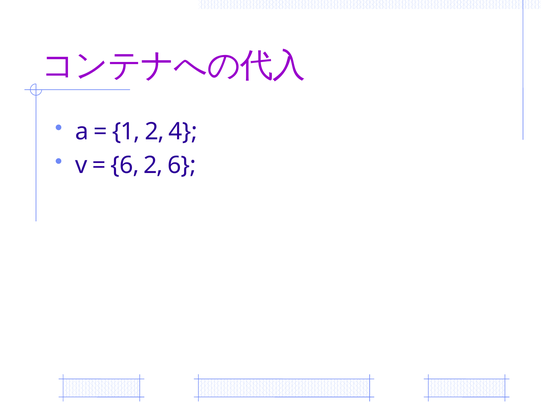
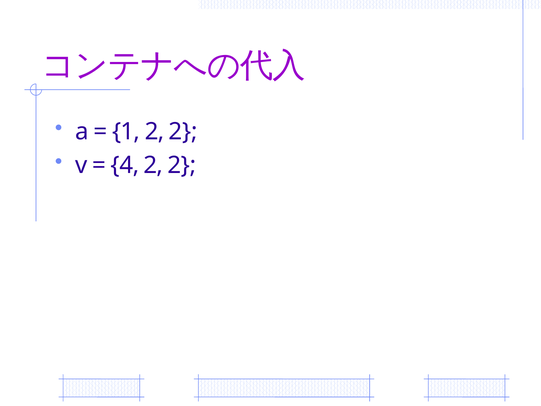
1 2 4: 4 -> 2
6 at (125, 165): 6 -> 4
6 at (182, 165): 6 -> 2
